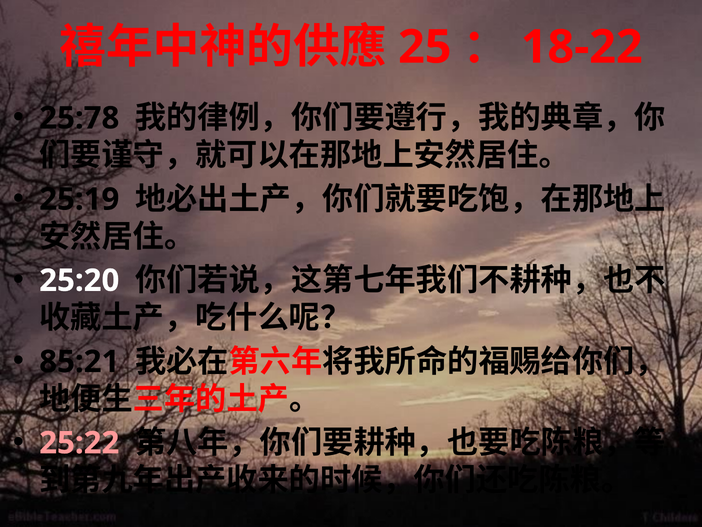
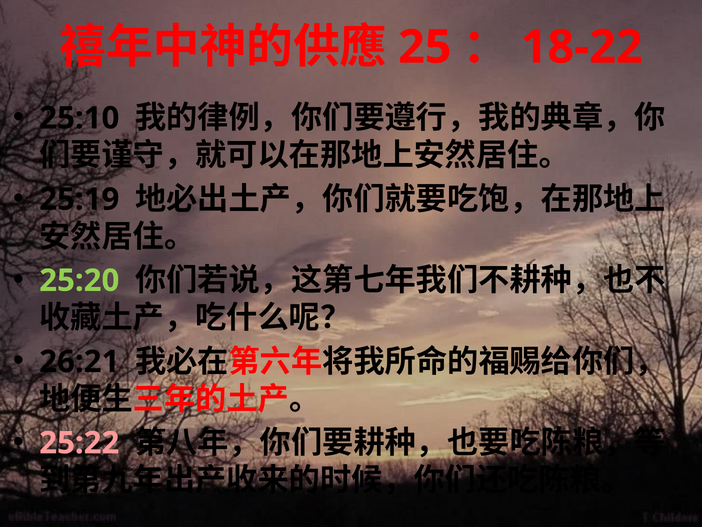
25:78: 25:78 -> 25:10
25:20 colour: white -> light green
85:21: 85:21 -> 26:21
